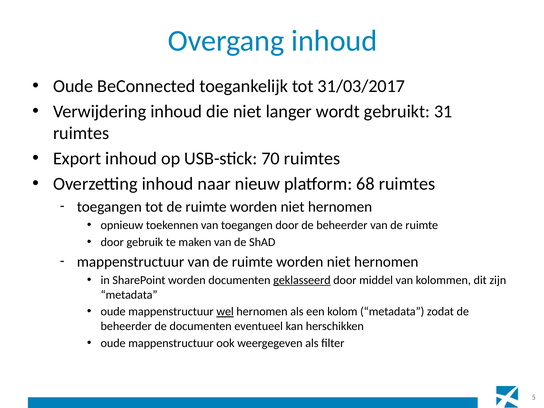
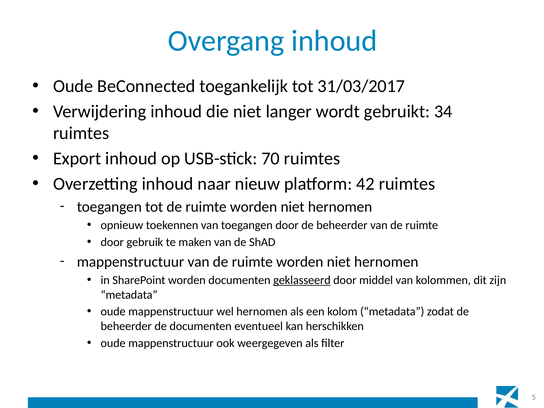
31: 31 -> 34
68: 68 -> 42
wel underline: present -> none
